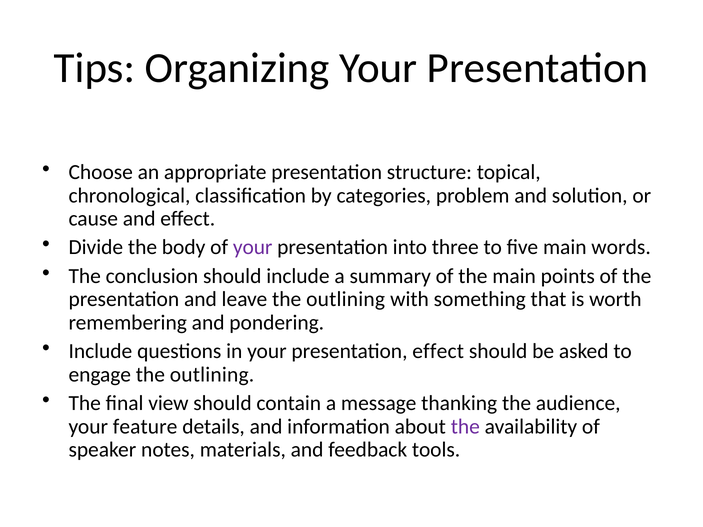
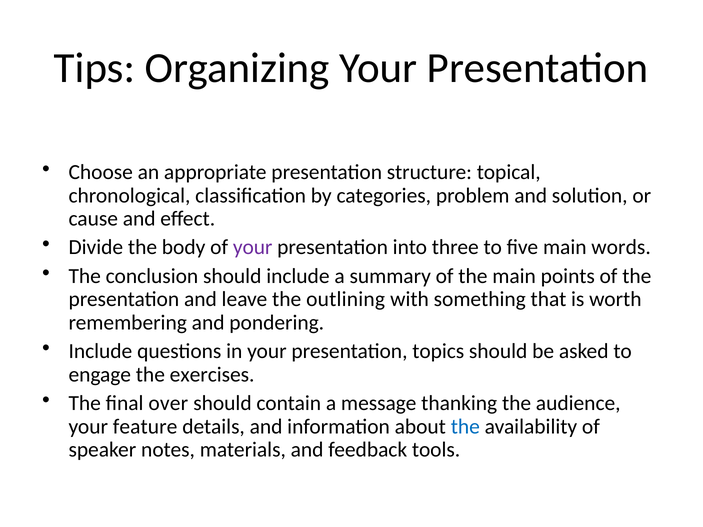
presentation effect: effect -> topics
engage the outlining: outlining -> exercises
view: view -> over
the at (465, 427) colour: purple -> blue
